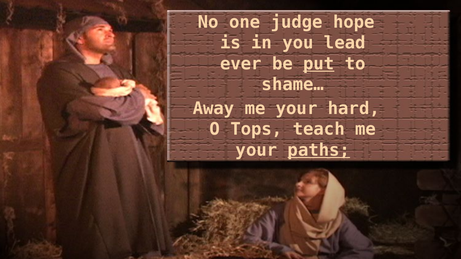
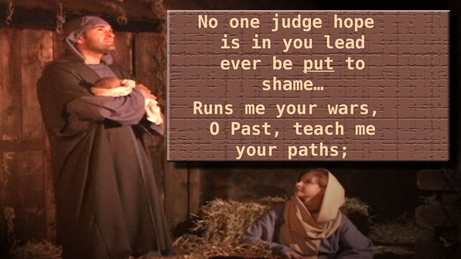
Away: Away -> Runs
hard: hard -> wars
Tops: Tops -> Past
paths underline: present -> none
